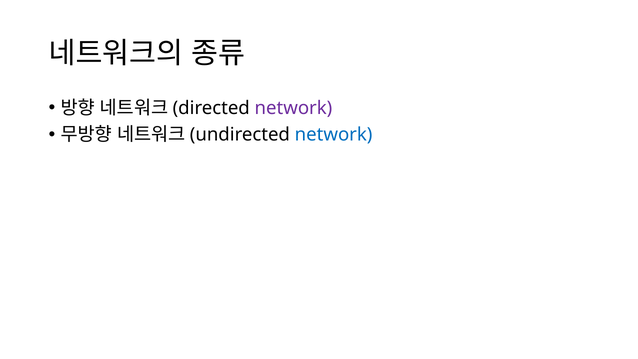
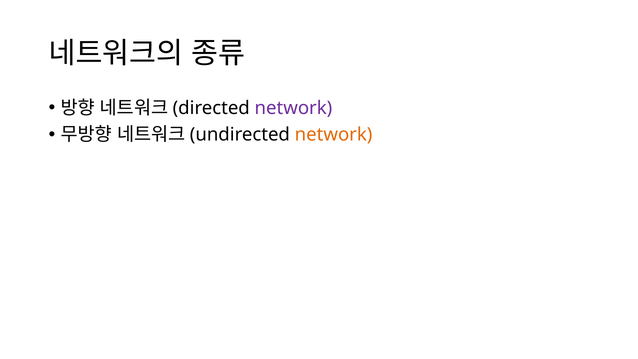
network at (334, 135) colour: blue -> orange
